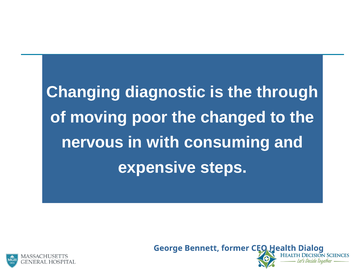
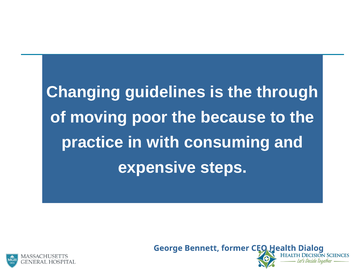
diagnostic: diagnostic -> guidelines
changed: changed -> because
nervous: nervous -> practice
